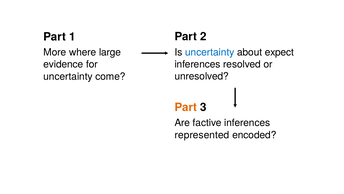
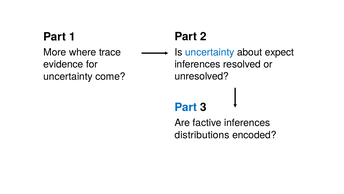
large: large -> trace
Part at (186, 107) colour: orange -> blue
represented: represented -> distributions
